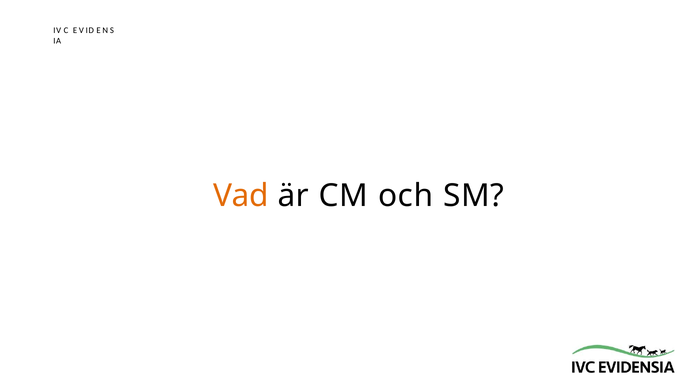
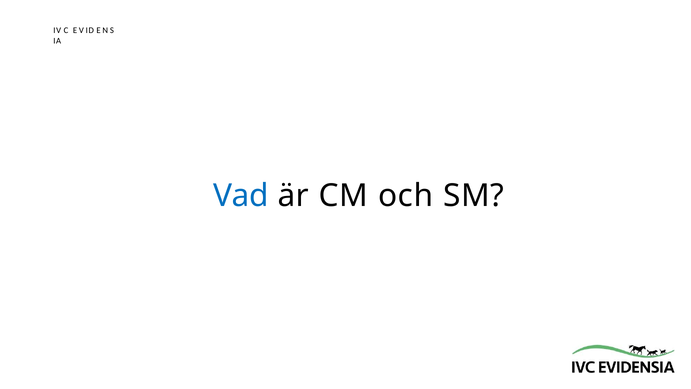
Vad colour: orange -> blue
